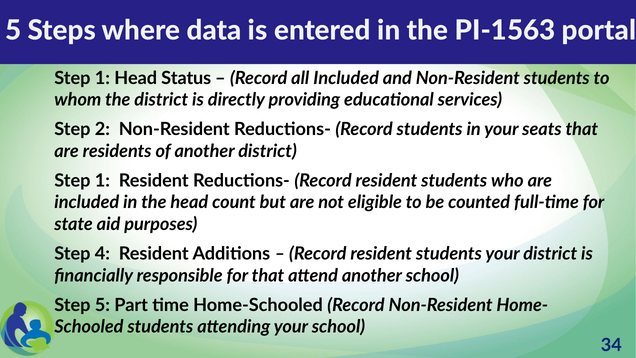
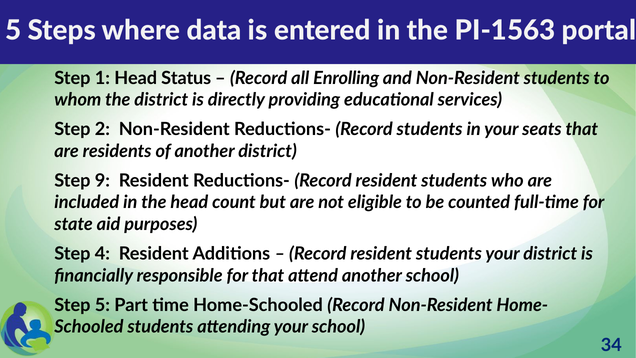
all Included: Included -> Enrolling
1 at (102, 181): 1 -> 9
